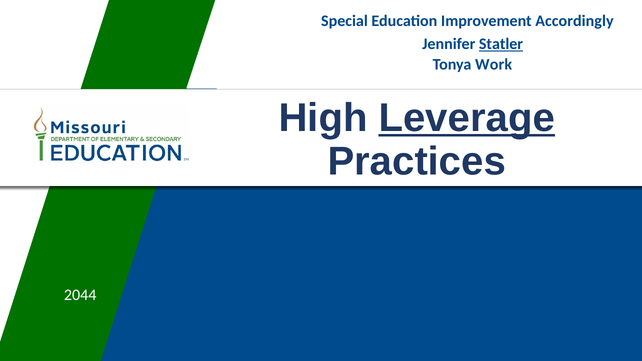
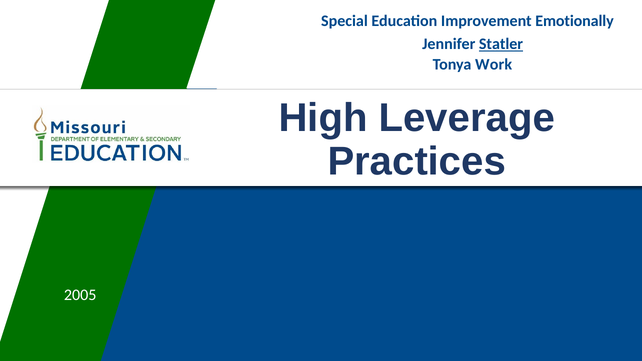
Accordingly: Accordingly -> Emotionally
Leverage underline: present -> none
2044: 2044 -> 2005
